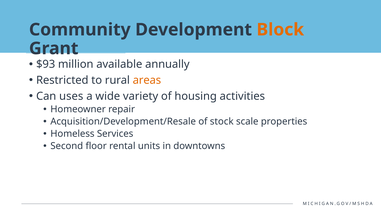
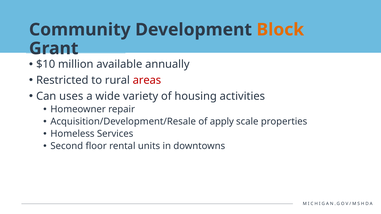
$93: $93 -> $10
areas colour: orange -> red
stock: stock -> apply
